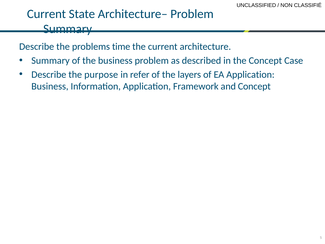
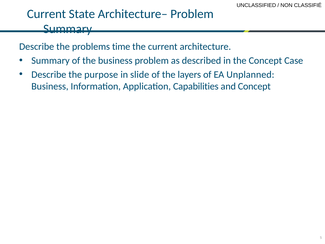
refer: refer -> slide
EA Application: Application -> Unplanned
Framework: Framework -> Capabilities
